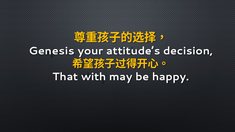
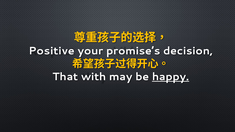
Genesis: Genesis -> Positive
attitude’s: attitude’s -> promise’s
happy underline: none -> present
